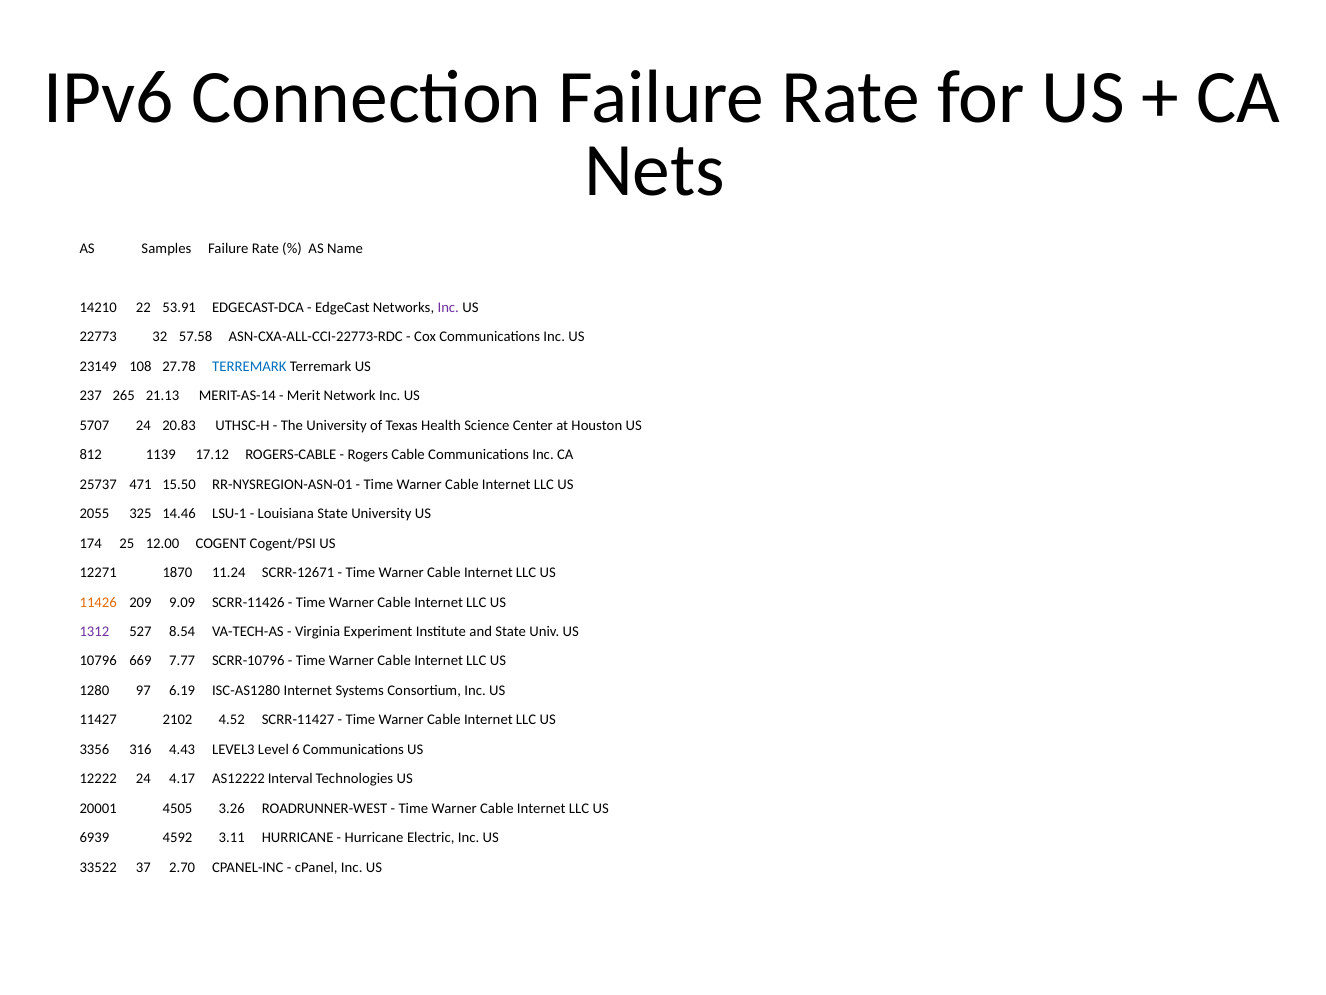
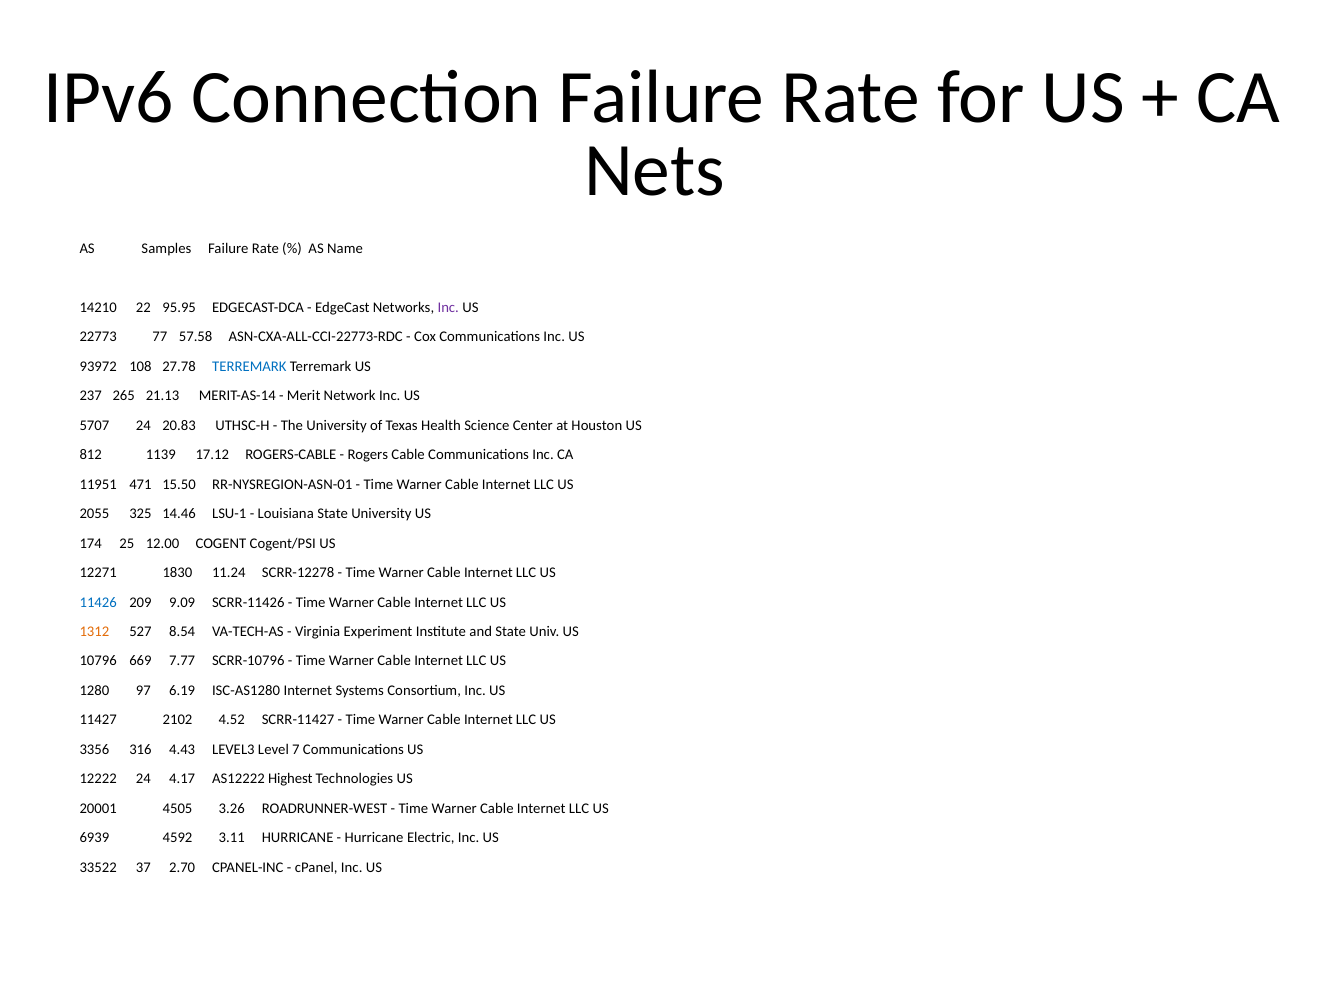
53.91: 53.91 -> 95.95
32: 32 -> 77
23149: 23149 -> 93972
25737: 25737 -> 11951
1870: 1870 -> 1830
SCRR-12671: SCRR-12671 -> SCRR-12278
11426 colour: orange -> blue
1312 colour: purple -> orange
6: 6 -> 7
Interval: Interval -> Highest
